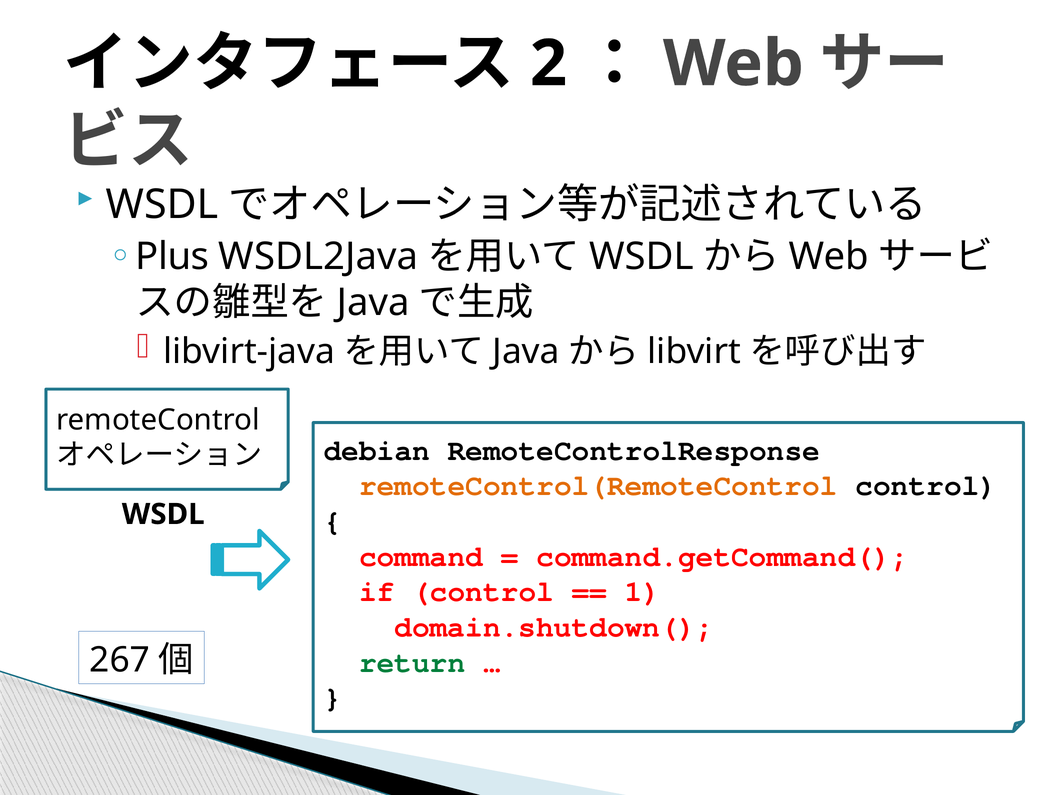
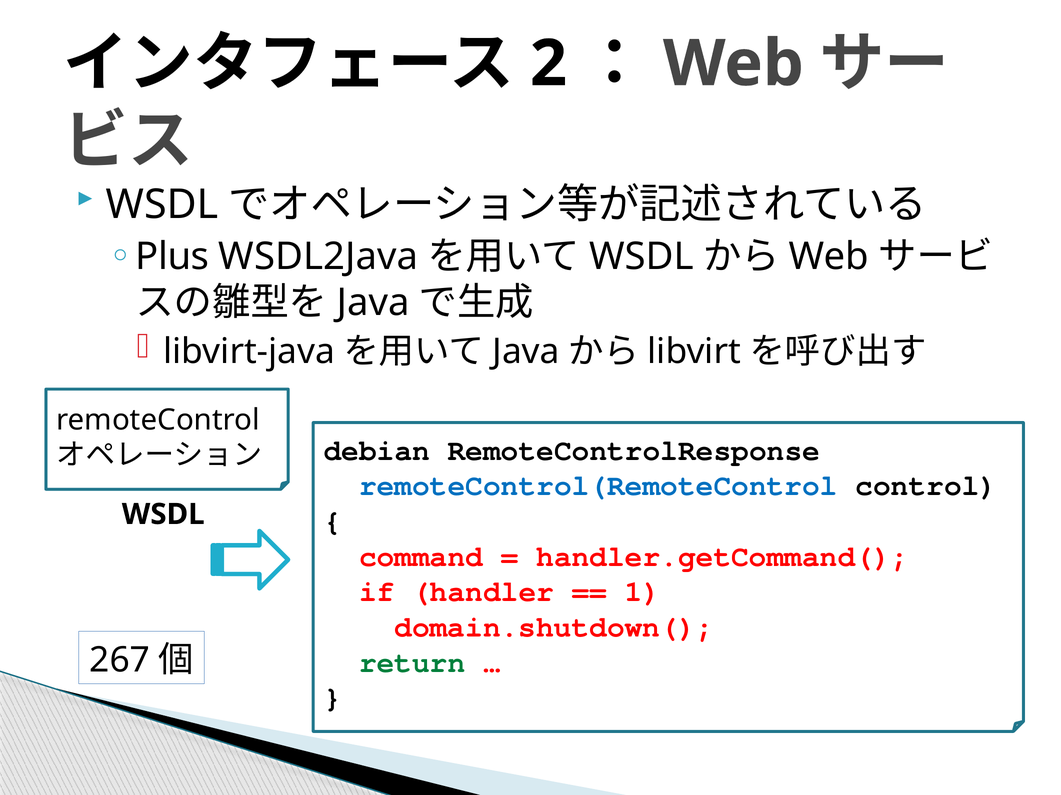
remoteControl(RemoteControl colour: orange -> blue
command.getCommand(: command.getCommand( -> handler.getCommand(
if control: control -> handler
